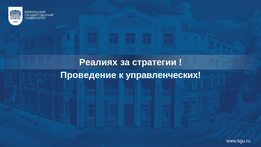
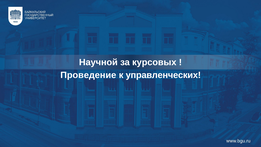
Реалиях: Реалиях -> Научной
стратегии: стратегии -> курсовых
